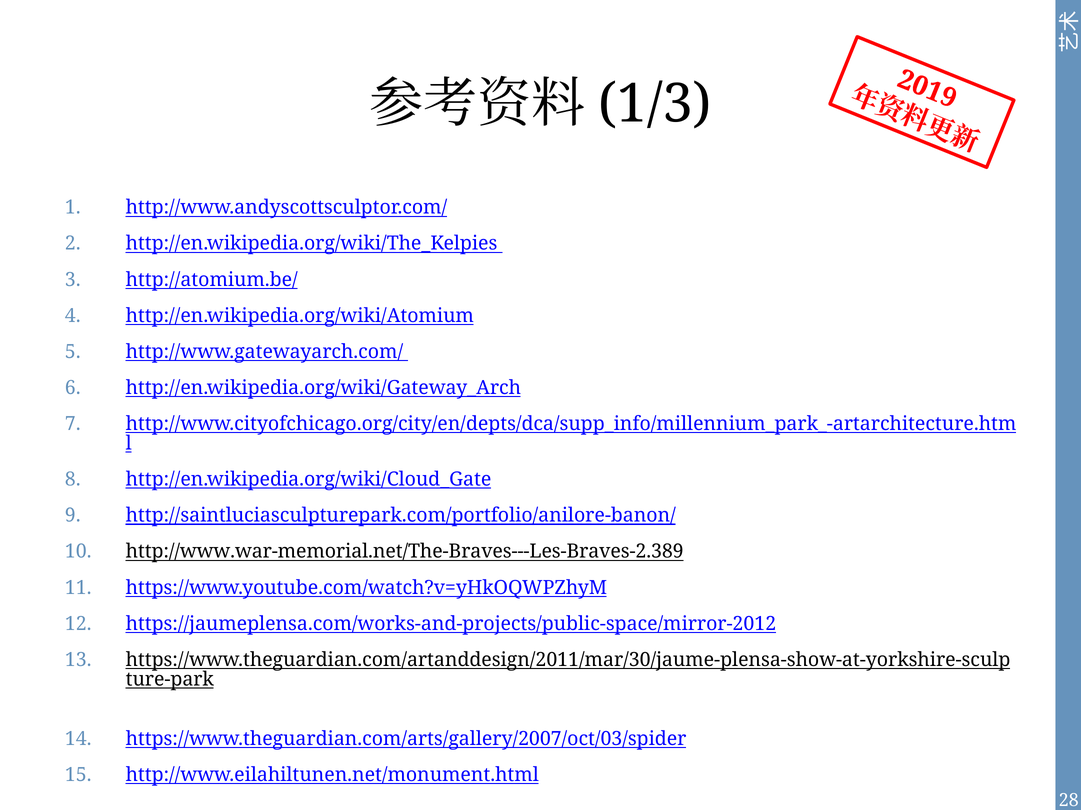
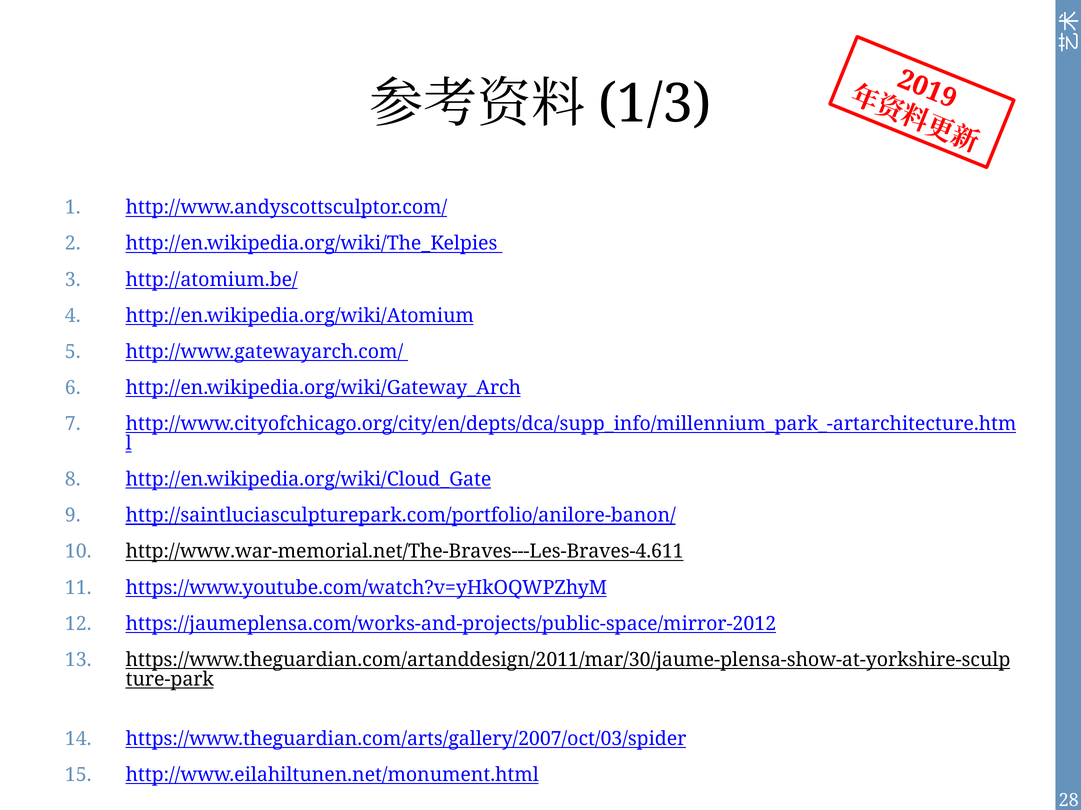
http://www.war-memorial.net/The-Braves---Les-Braves-2.389: http://www.war-memorial.net/The-Braves---Les-Braves-2.389 -> http://www.war-memorial.net/The-Braves---Les-Braves-4.611
